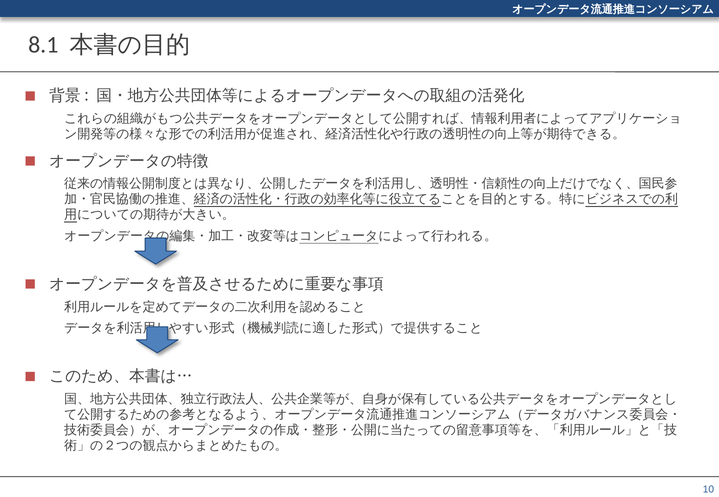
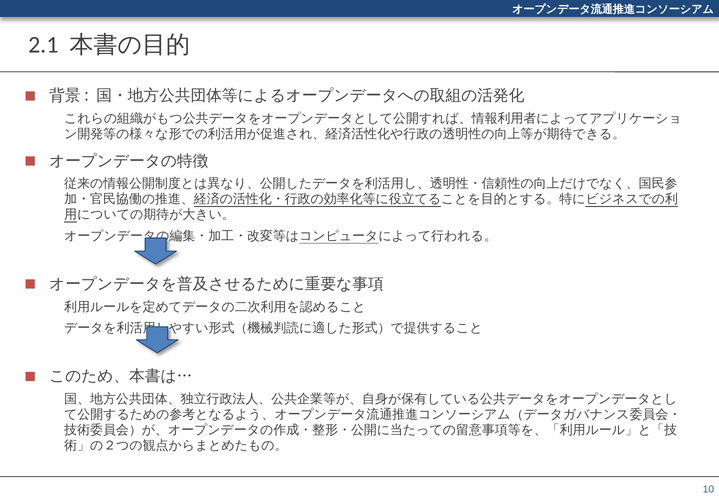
8.1: 8.1 -> 2.1
